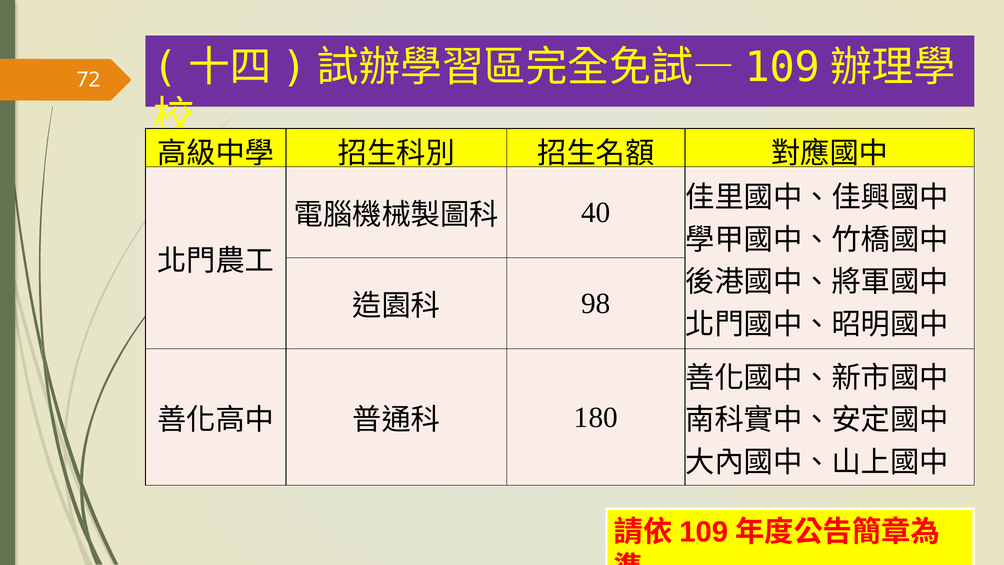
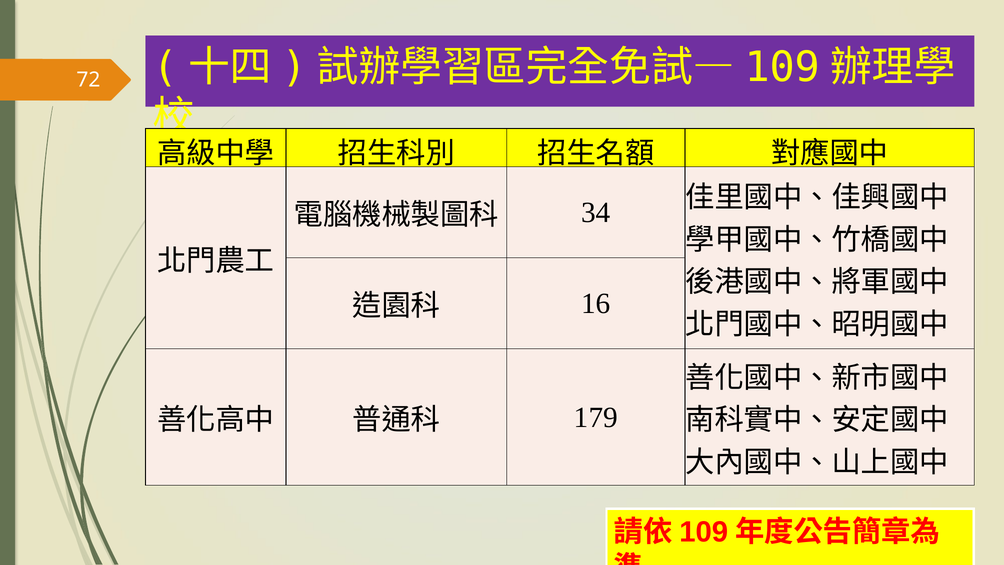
40: 40 -> 34
98: 98 -> 16
180: 180 -> 179
